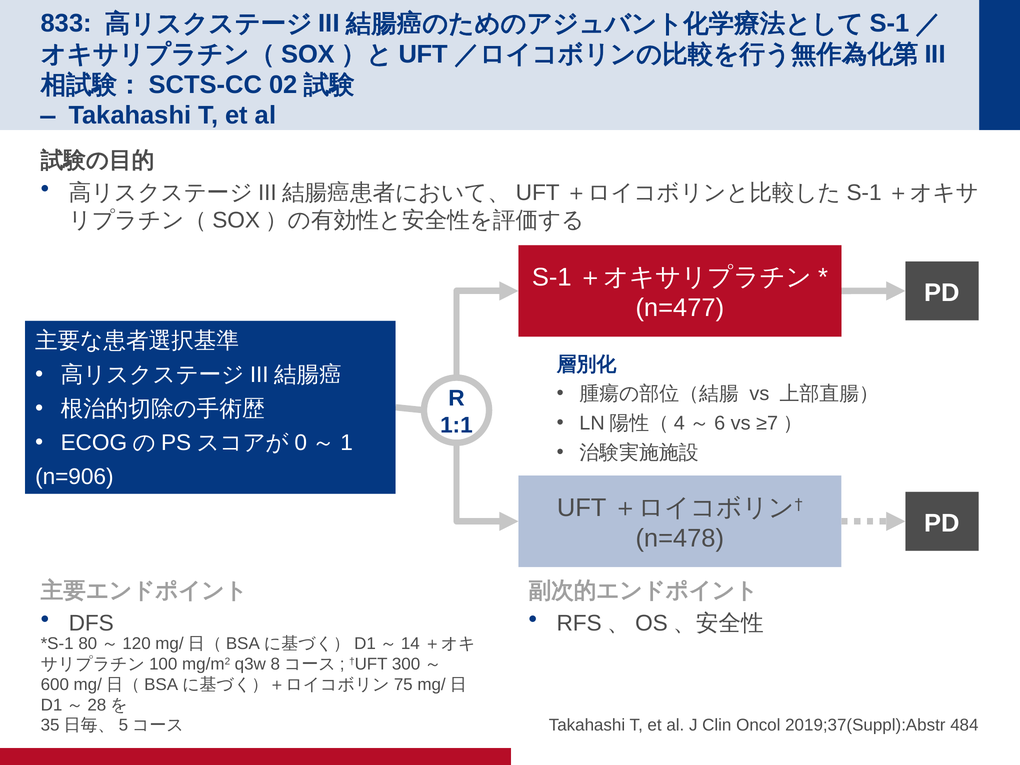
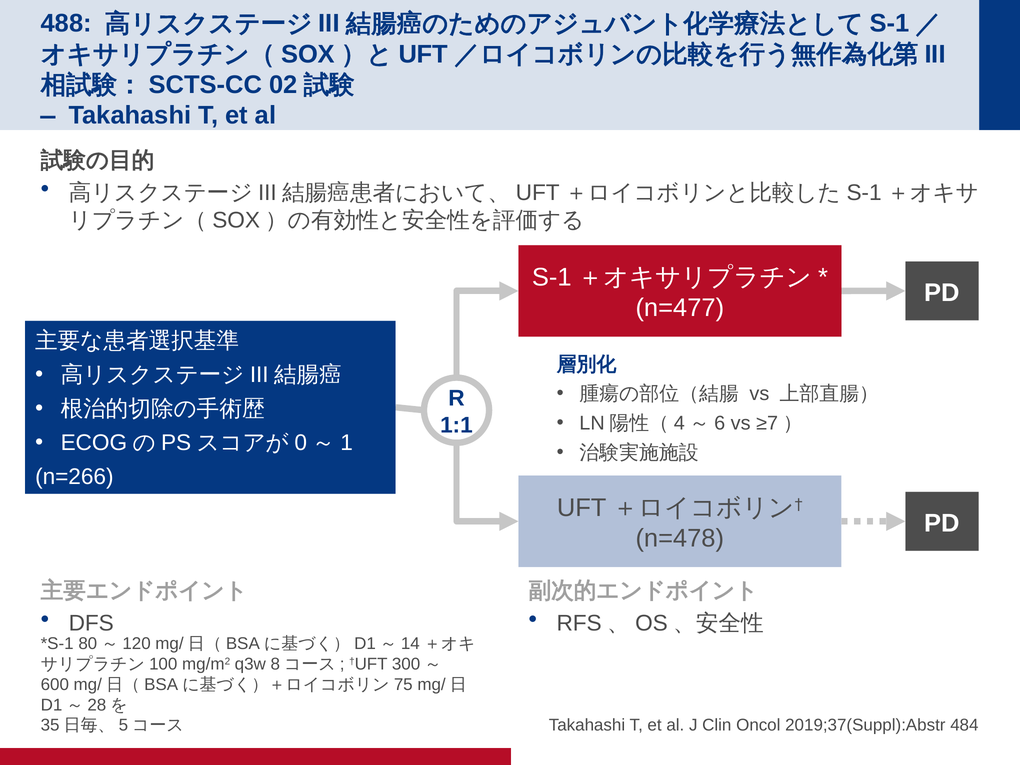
833: 833 -> 488
n=906: n=906 -> n=266
